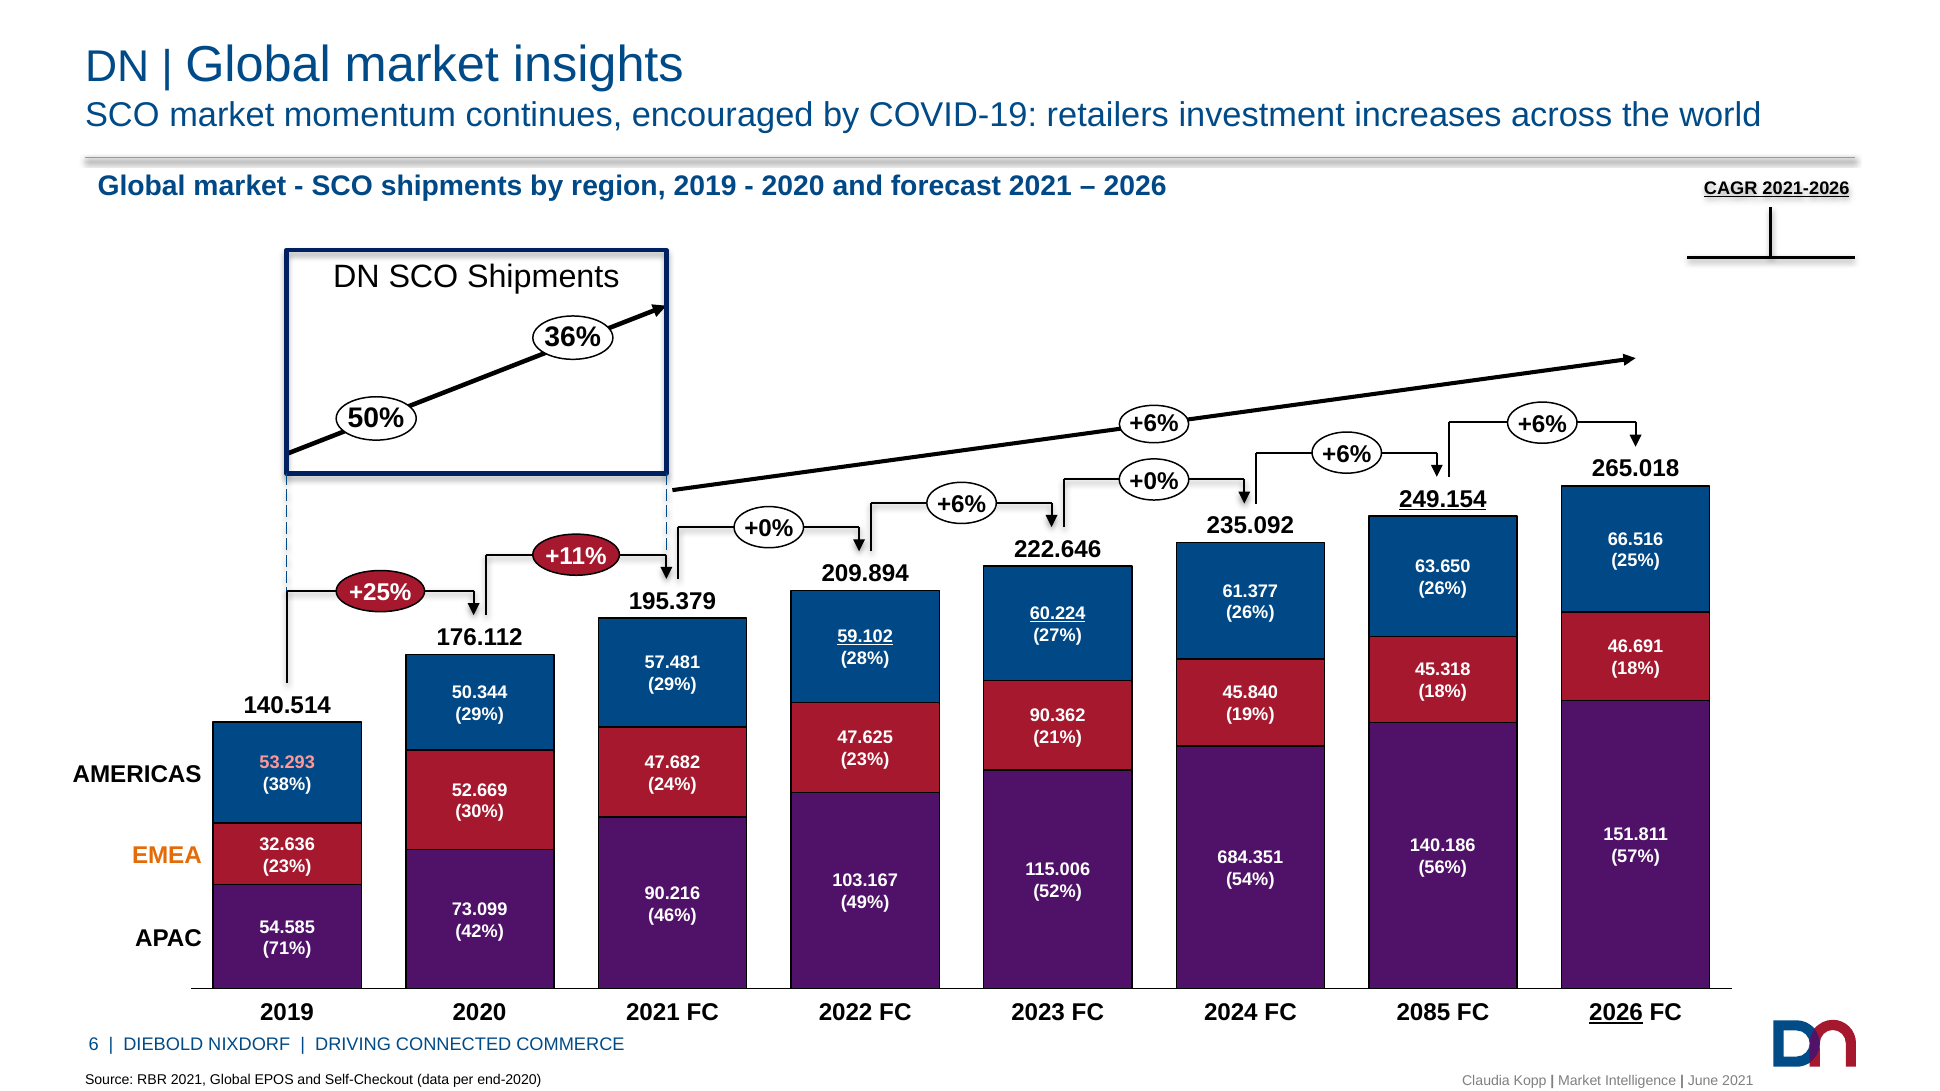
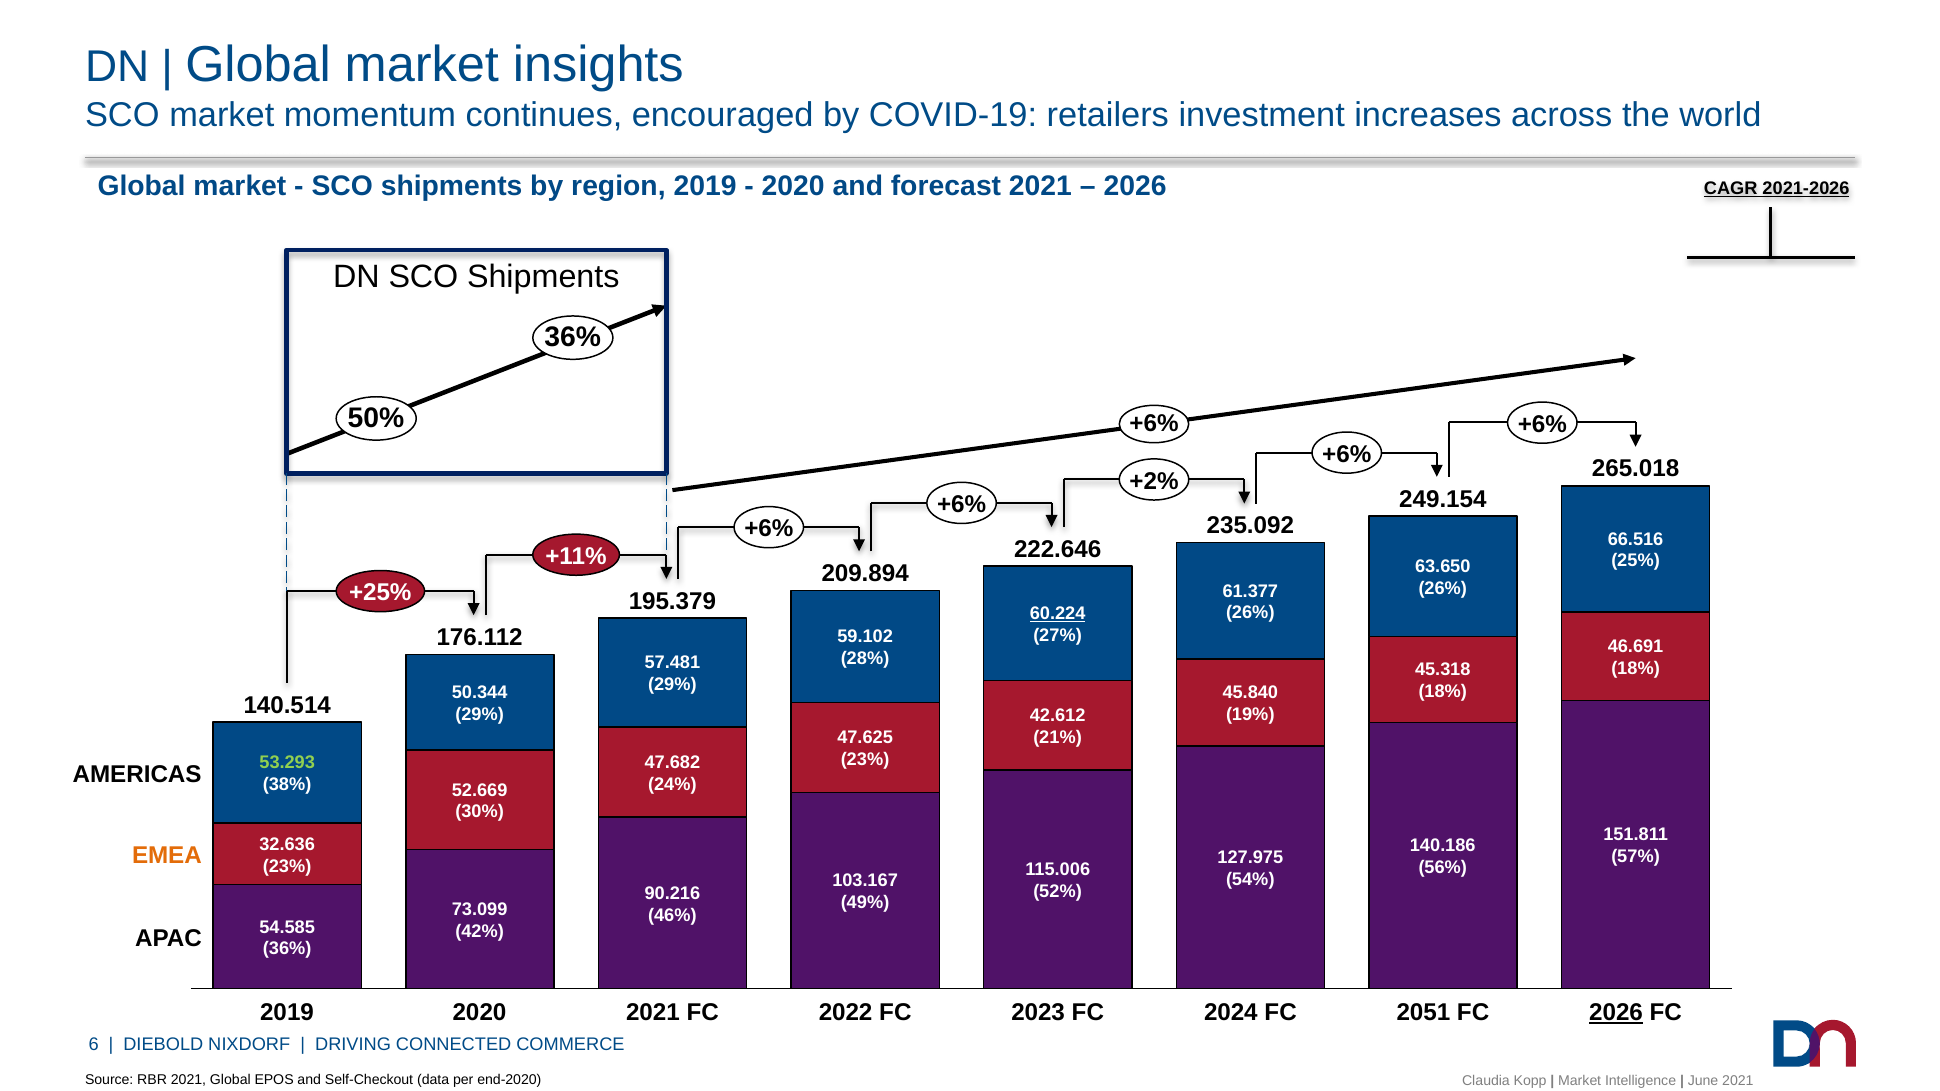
+0% at (1154, 481): +0% -> +2%
249.154 underline: present -> none
+0% at (769, 529): +0% -> +6%
59.102 underline: present -> none
90.362: 90.362 -> 42.612
53.293 colour: pink -> light green
684.351: 684.351 -> 127.975
71% at (287, 949): 71% -> 36%
2085: 2085 -> 2051
